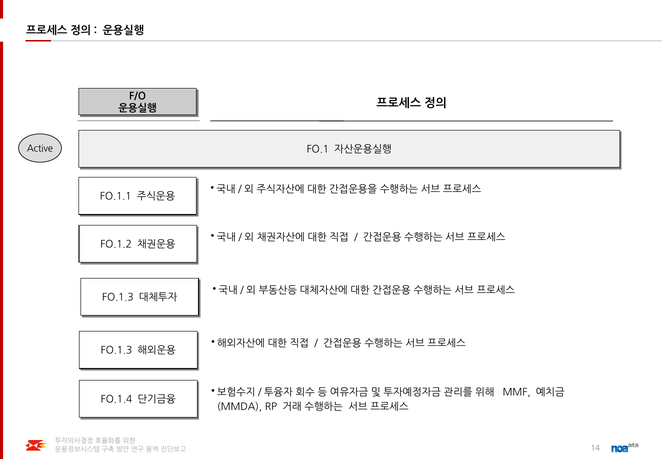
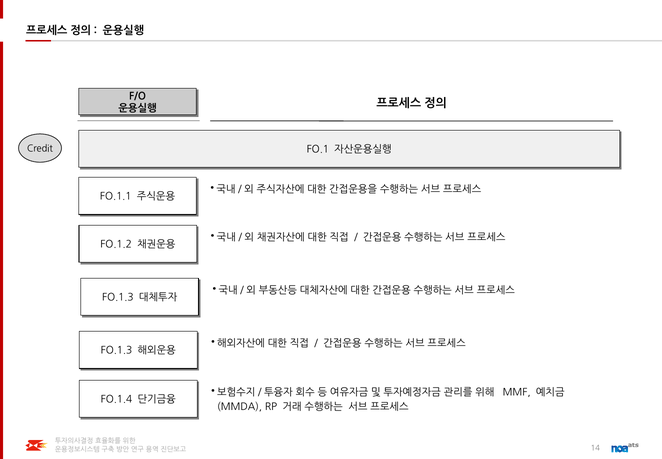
Active: Active -> Credit
